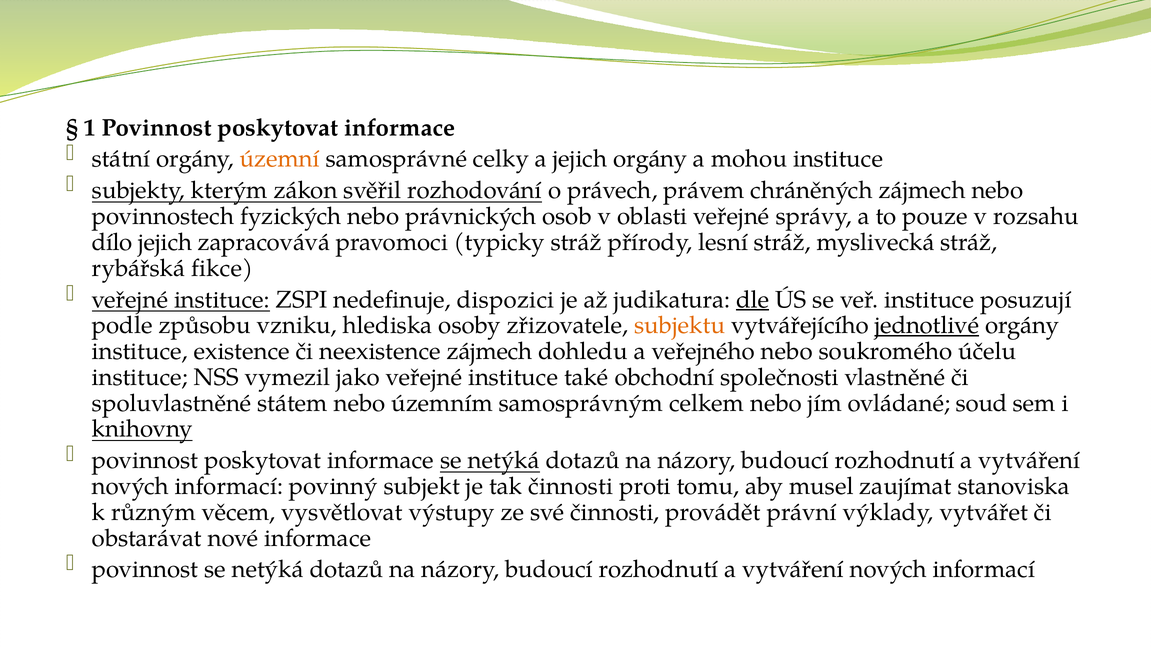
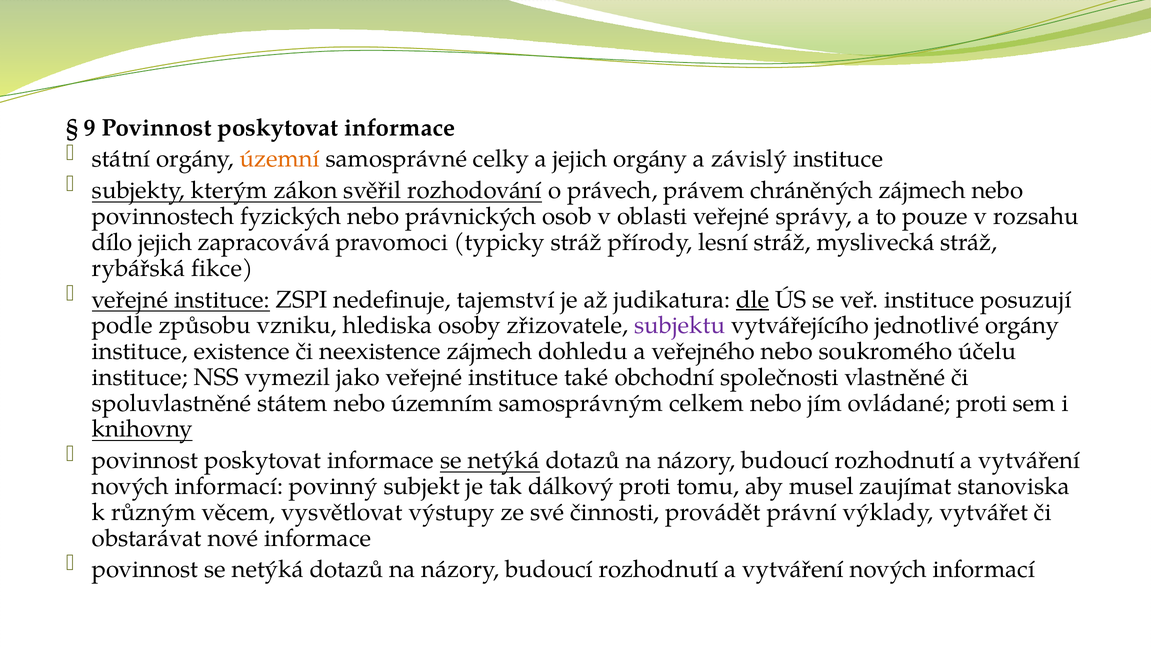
1: 1 -> 9
mohou: mohou -> závislý
dispozici: dispozici -> tajemství
subjektu colour: orange -> purple
jednotlivé underline: present -> none
ovládané soud: soud -> proti
tak činnosti: činnosti -> dálkový
